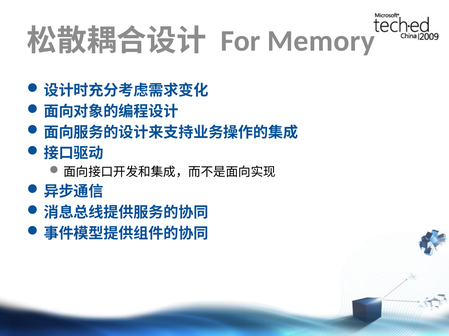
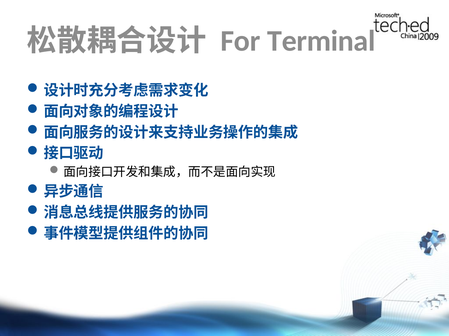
Memory: Memory -> Terminal
